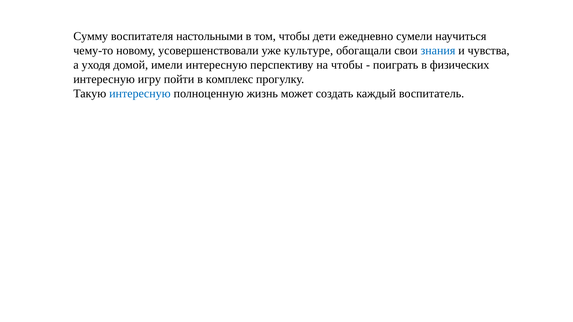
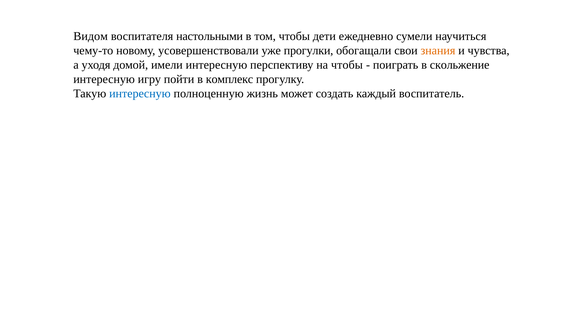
Сумму: Сумму -> Видом
культуре: культуре -> прогулки
знания colour: blue -> orange
физических: физических -> скольжение
